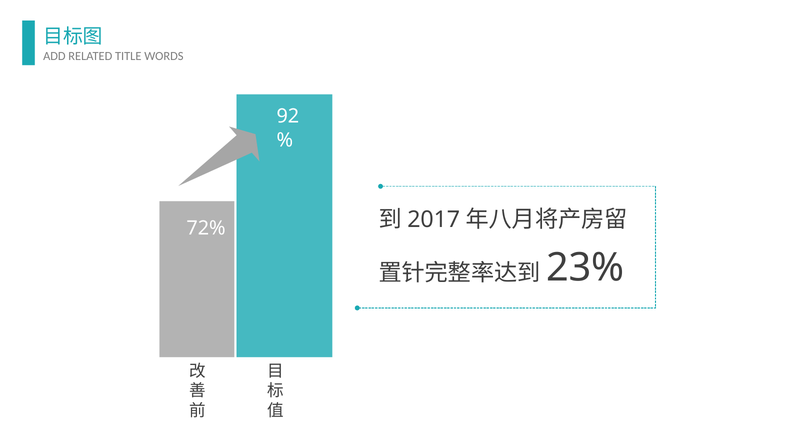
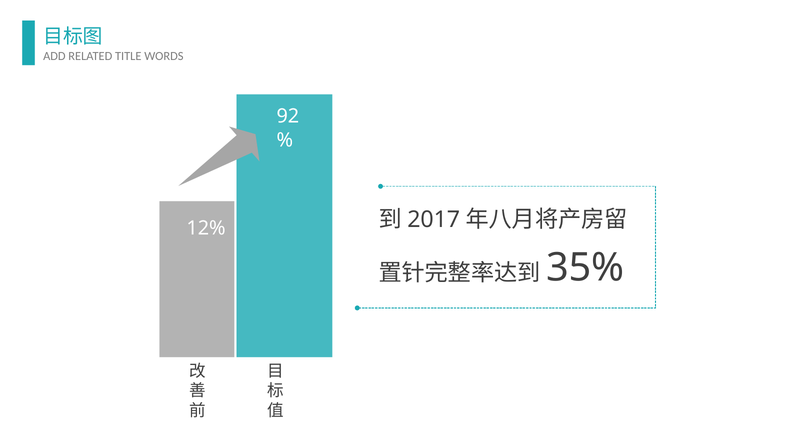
72%: 72% -> 12%
23%: 23% -> 35%
